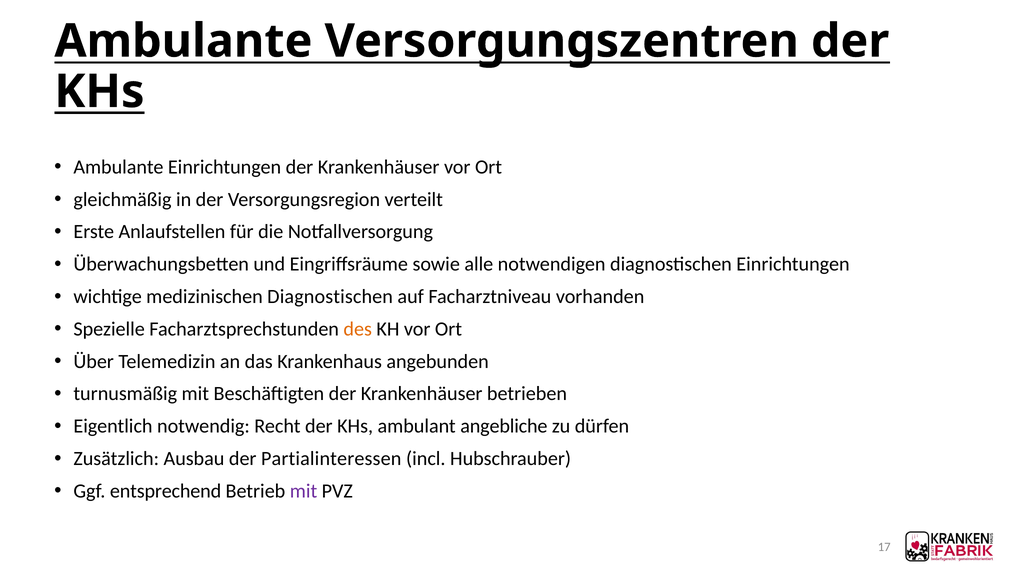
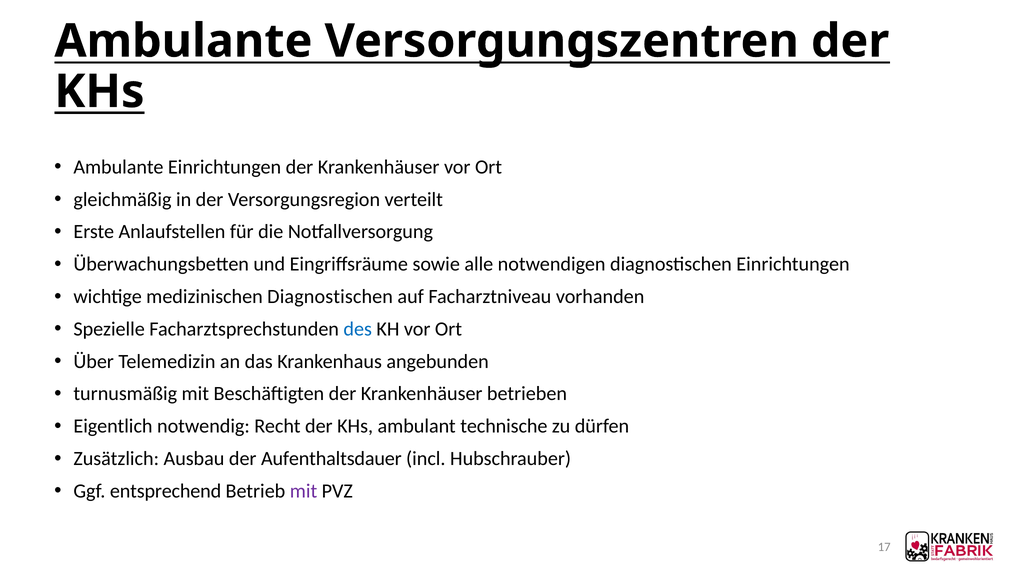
des colour: orange -> blue
angebliche: angebliche -> technische
Partialinteressen: Partialinteressen -> Aufenthaltsdauer
